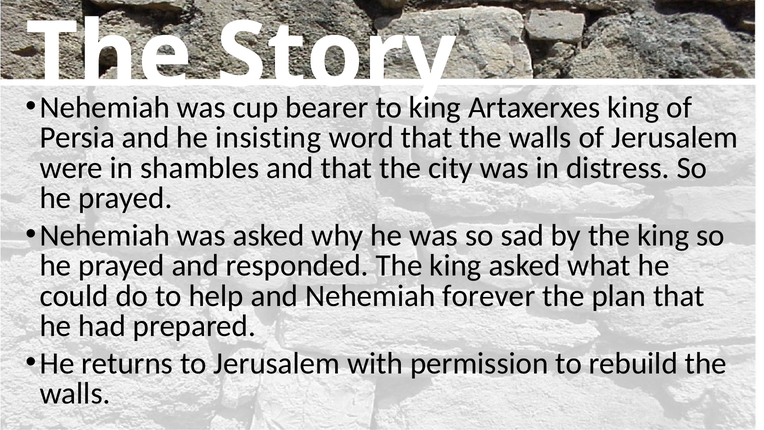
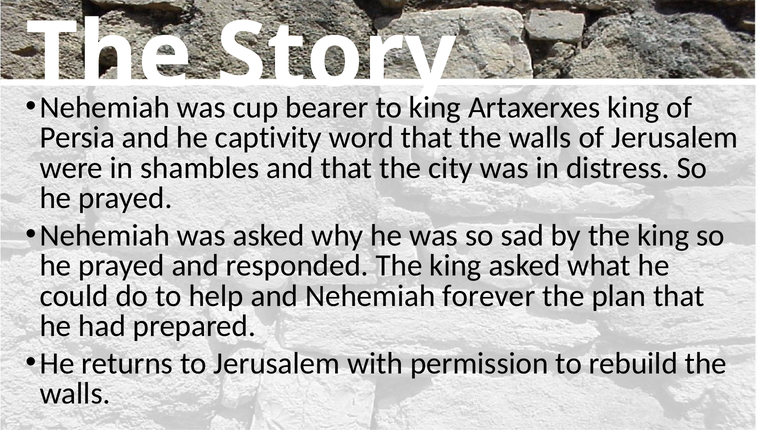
insisting: insisting -> captivity
